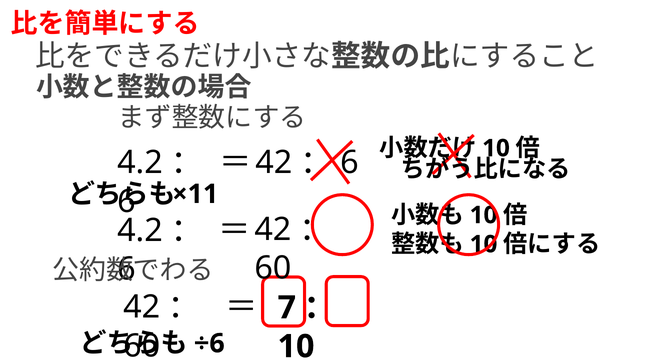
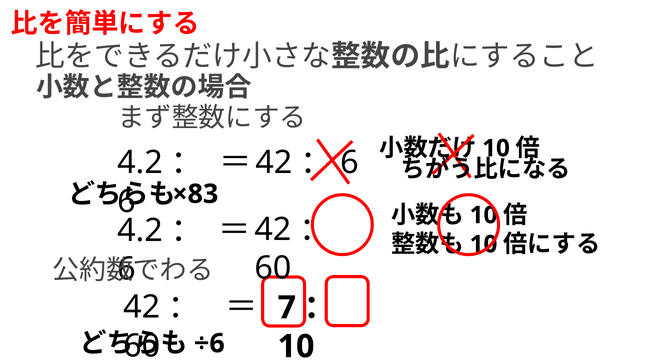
×11: ×11 -> ×83
